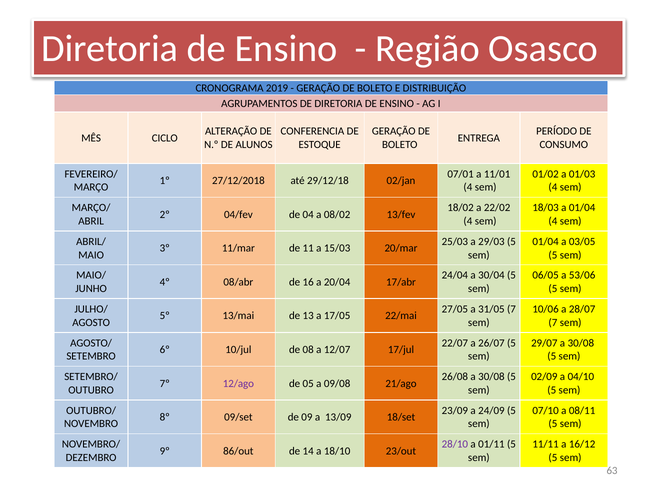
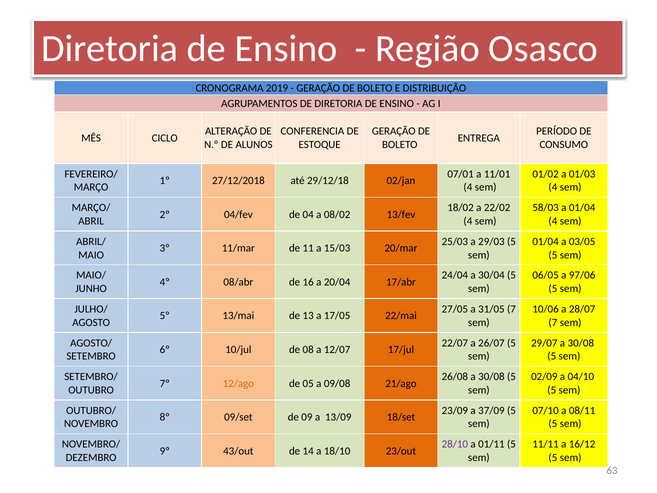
18/03: 18/03 -> 58/03
53/06: 53/06 -> 97/06
12/ago colour: purple -> orange
24/09: 24/09 -> 37/09
86/out: 86/out -> 43/out
